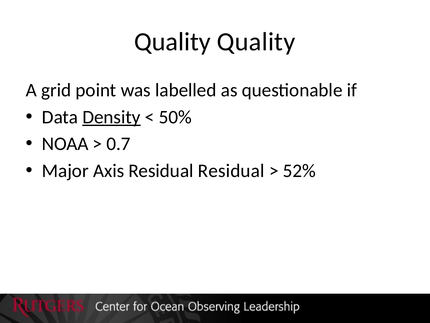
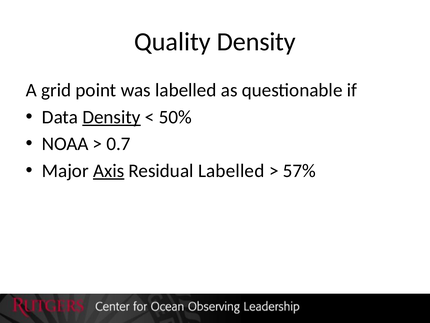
Quality Quality: Quality -> Density
Axis underline: none -> present
Residual Residual: Residual -> Labelled
52%: 52% -> 57%
